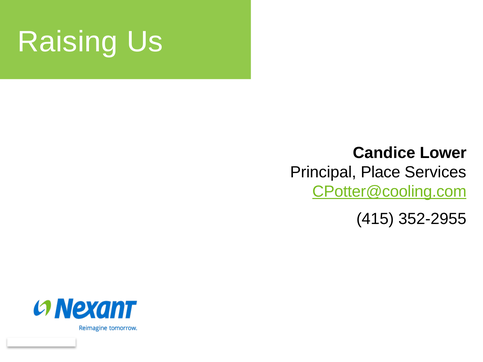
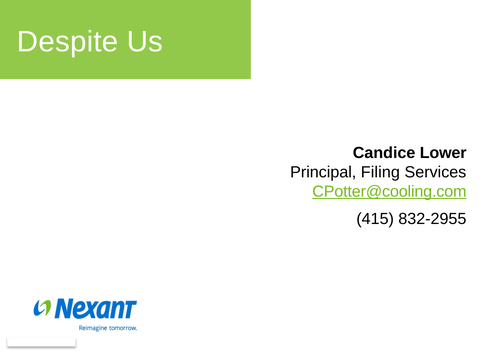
Raising: Raising -> Despite
Place: Place -> Filing
352-2955: 352-2955 -> 832-2955
